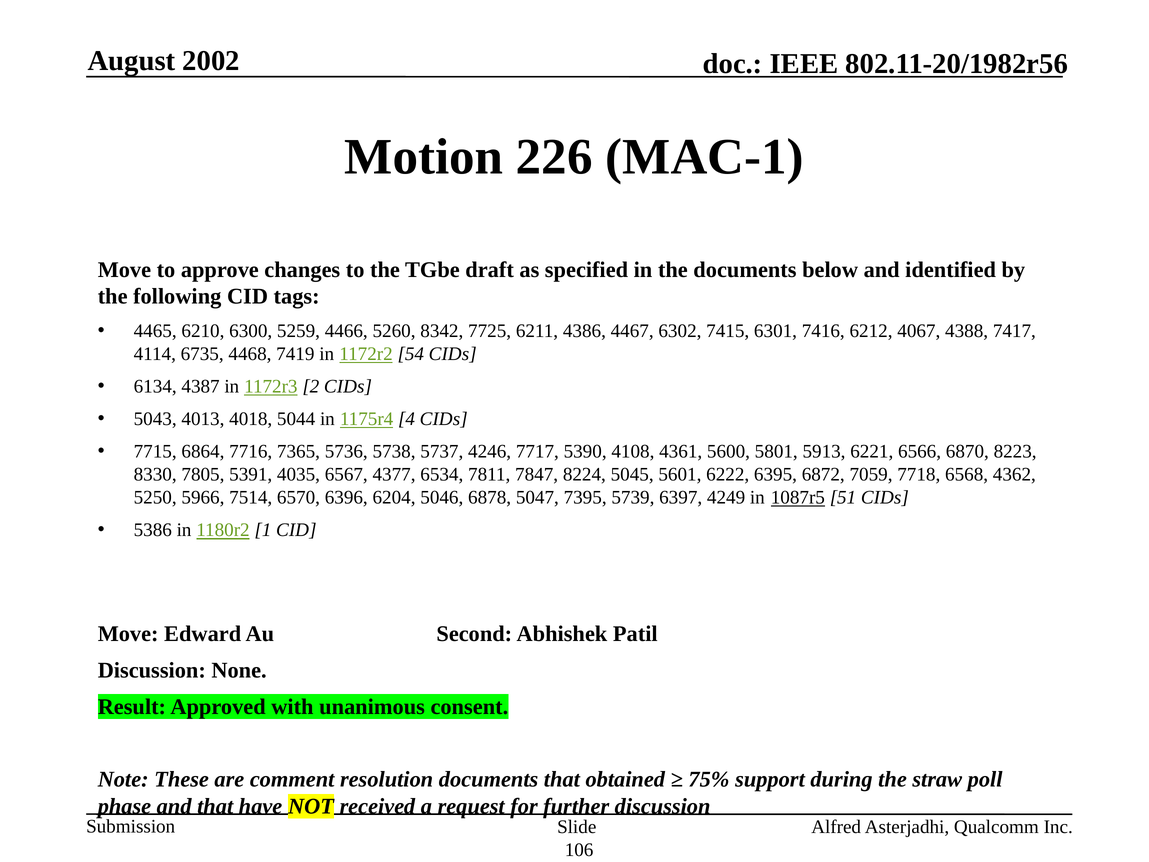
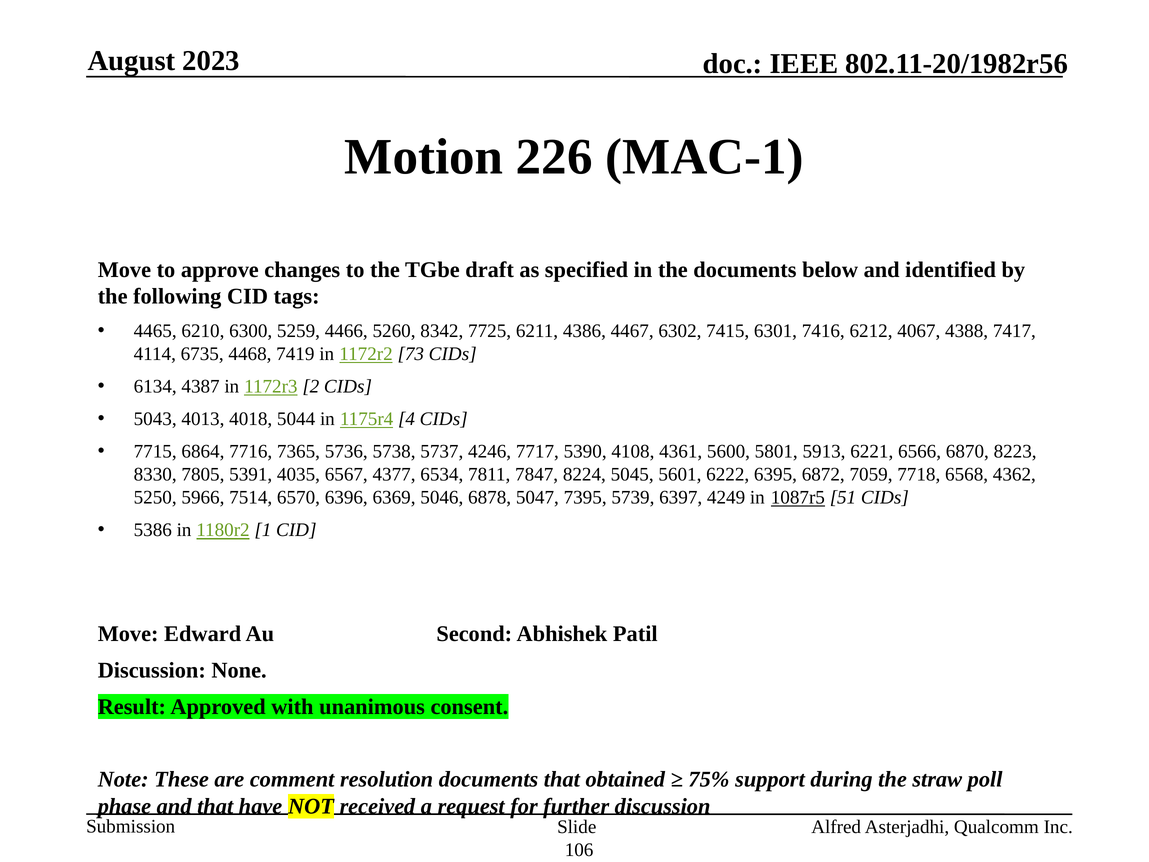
2002: 2002 -> 2023
54: 54 -> 73
6204: 6204 -> 6369
